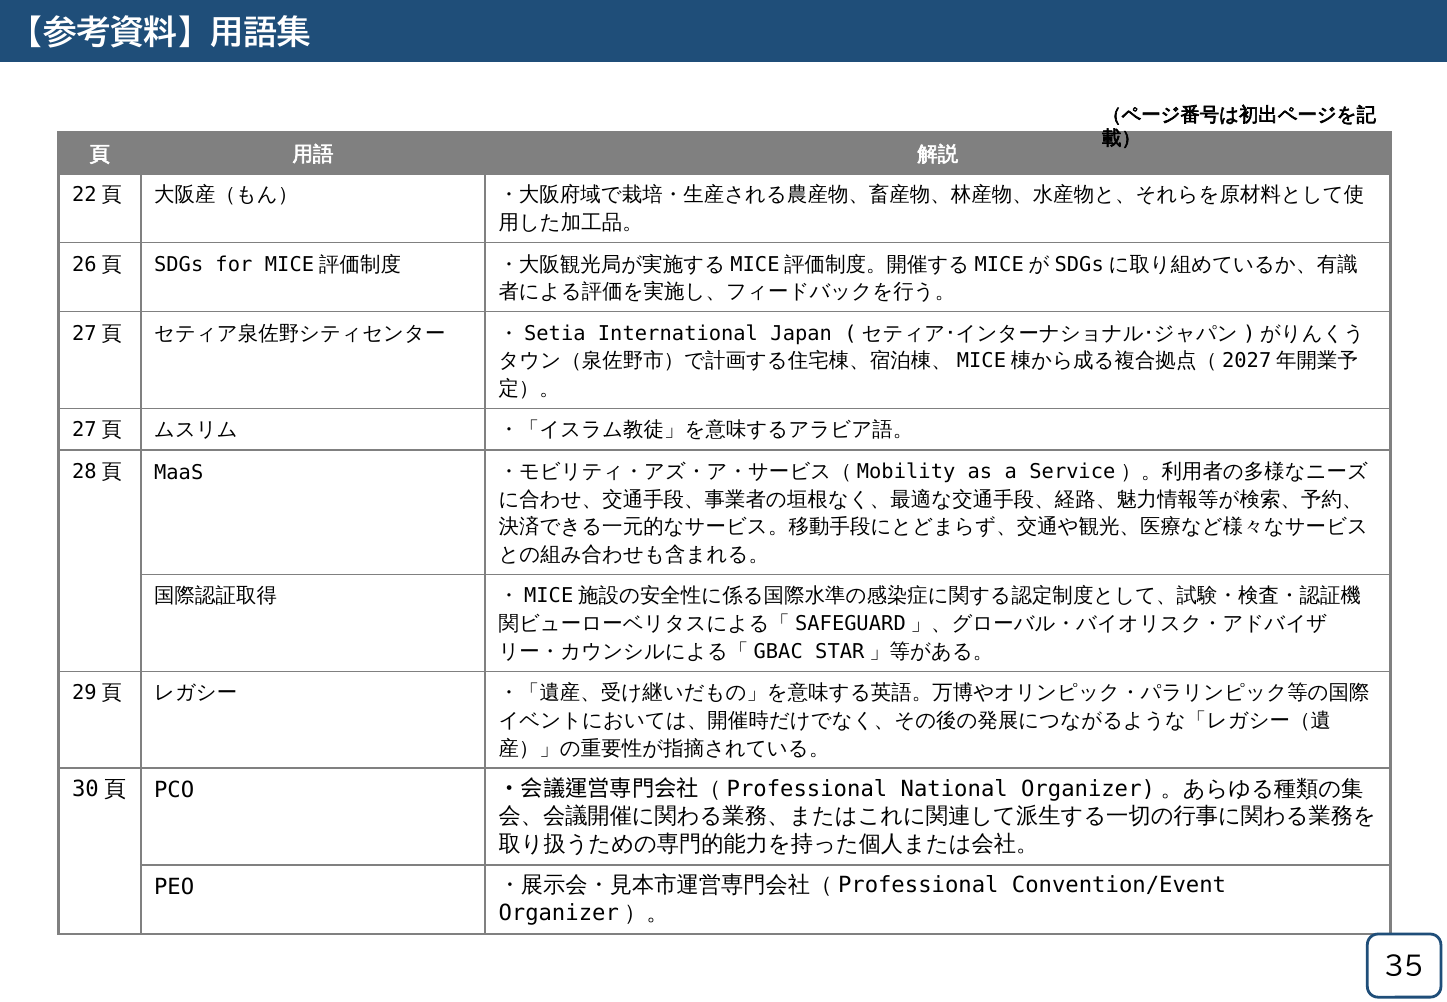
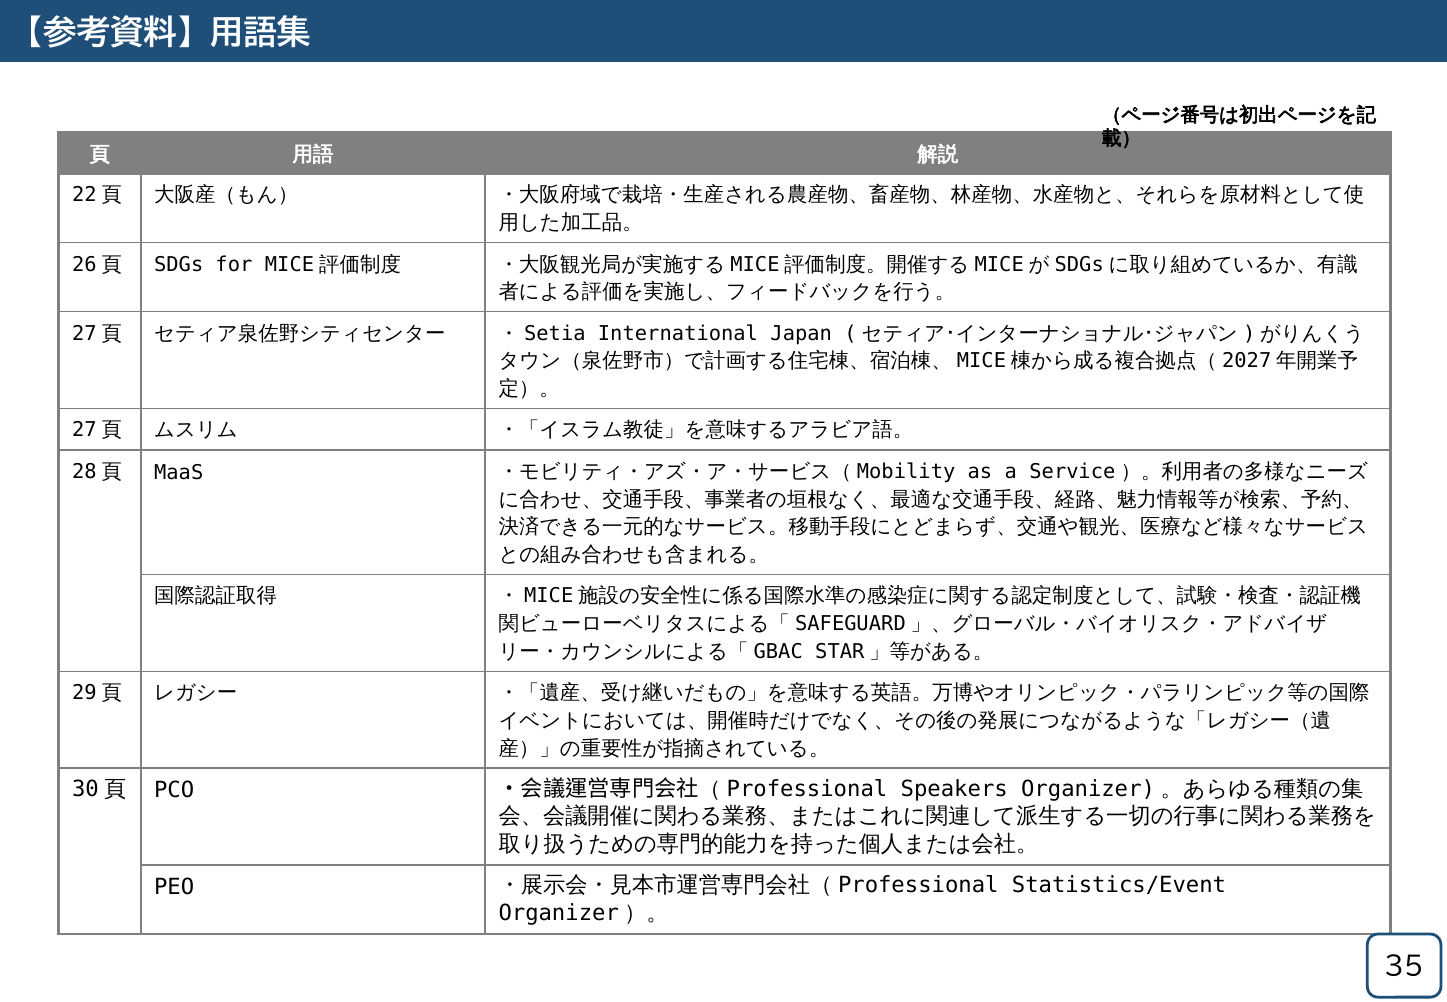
National: National -> Speakers
Convention/Event: Convention/Event -> Statistics/Event
